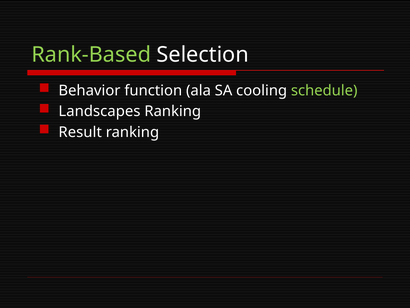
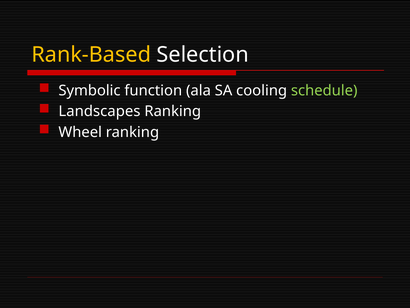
Rank-Based colour: light green -> yellow
Behavior: Behavior -> Symbolic
Result: Result -> Wheel
